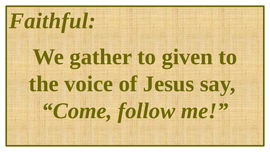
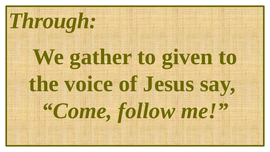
Faithful: Faithful -> Through
